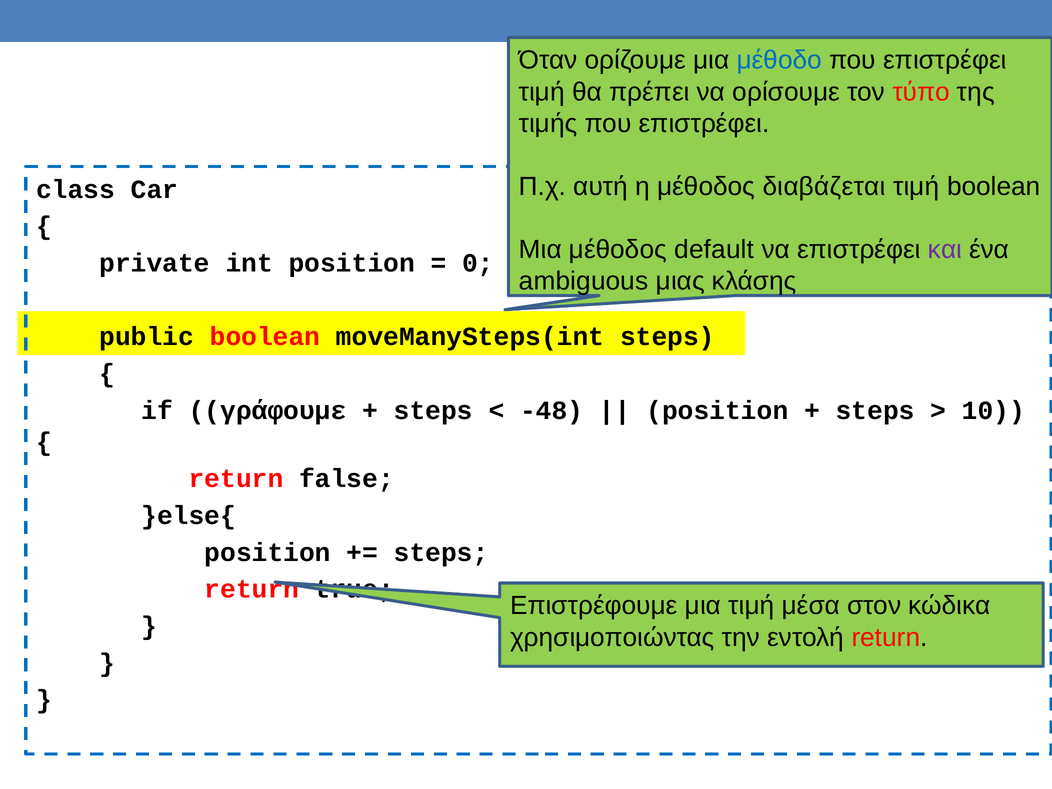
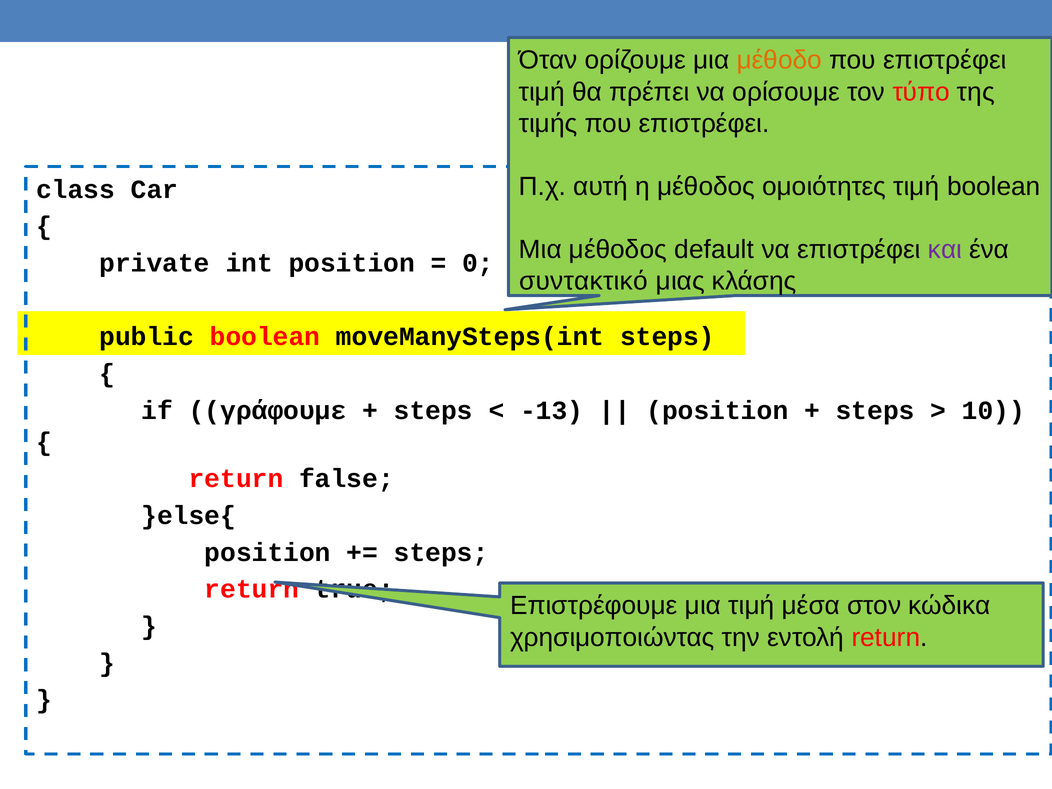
μέθοδο colour: blue -> orange
διαβάζεται: διαβάζεται -> ομοιότητες
ambiguous: ambiguous -> συντακτικό
-48: -48 -> -13
